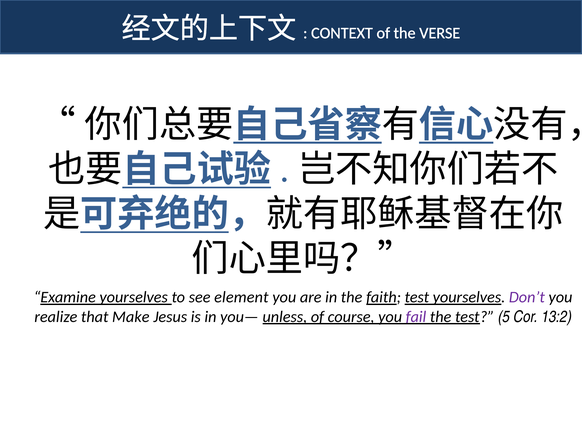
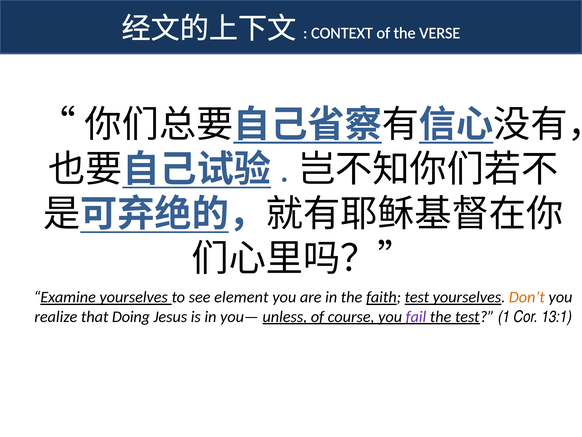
Don’t colour: purple -> orange
Make: Make -> Doing
5: 5 -> 1
13:2: 13:2 -> 13:1
